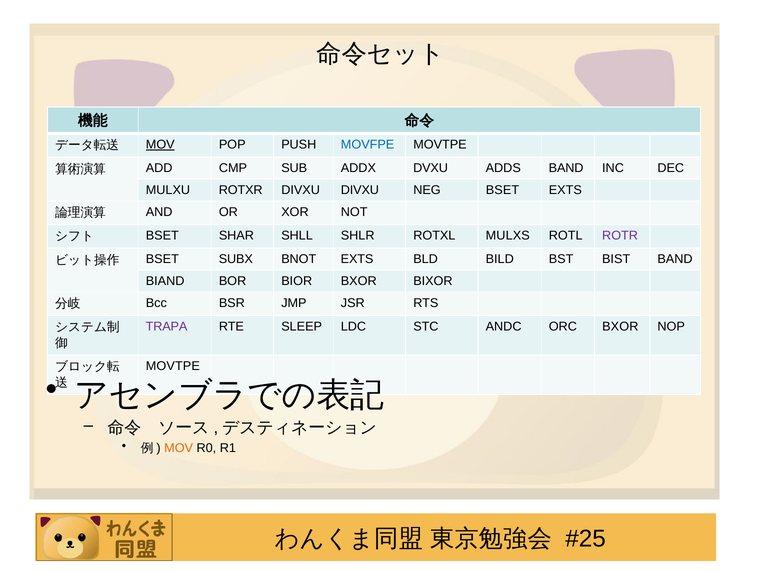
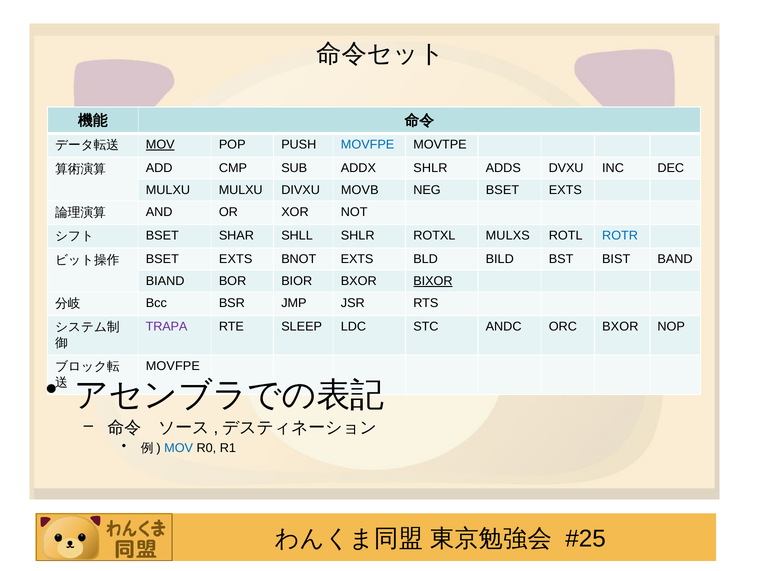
ADDX DVXU: DVXU -> SHLR
ADDS BAND: BAND -> DVXU
MULXU ROTXR: ROTXR -> MULXU
DIVXU DIVXU: DIVXU -> MOVB
ROTR colour: purple -> blue
SUBX at (236, 259): SUBX -> EXTS
BIXOR underline: none -> present
MOVTPE at (173, 366): MOVTPE -> MOVFPE
MOV at (179, 448) colour: orange -> blue
